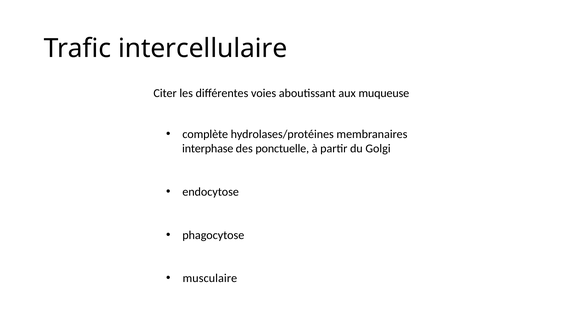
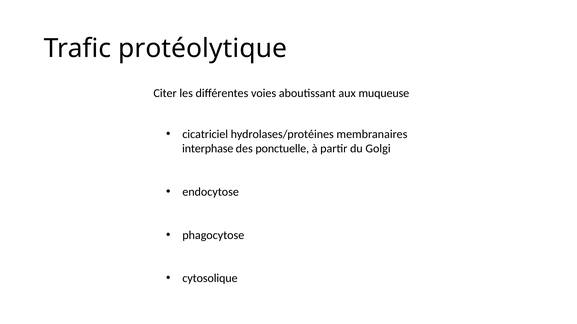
intercellulaire: intercellulaire -> protéolytique
complète: complète -> cicatriciel
musculaire: musculaire -> cytosolique
